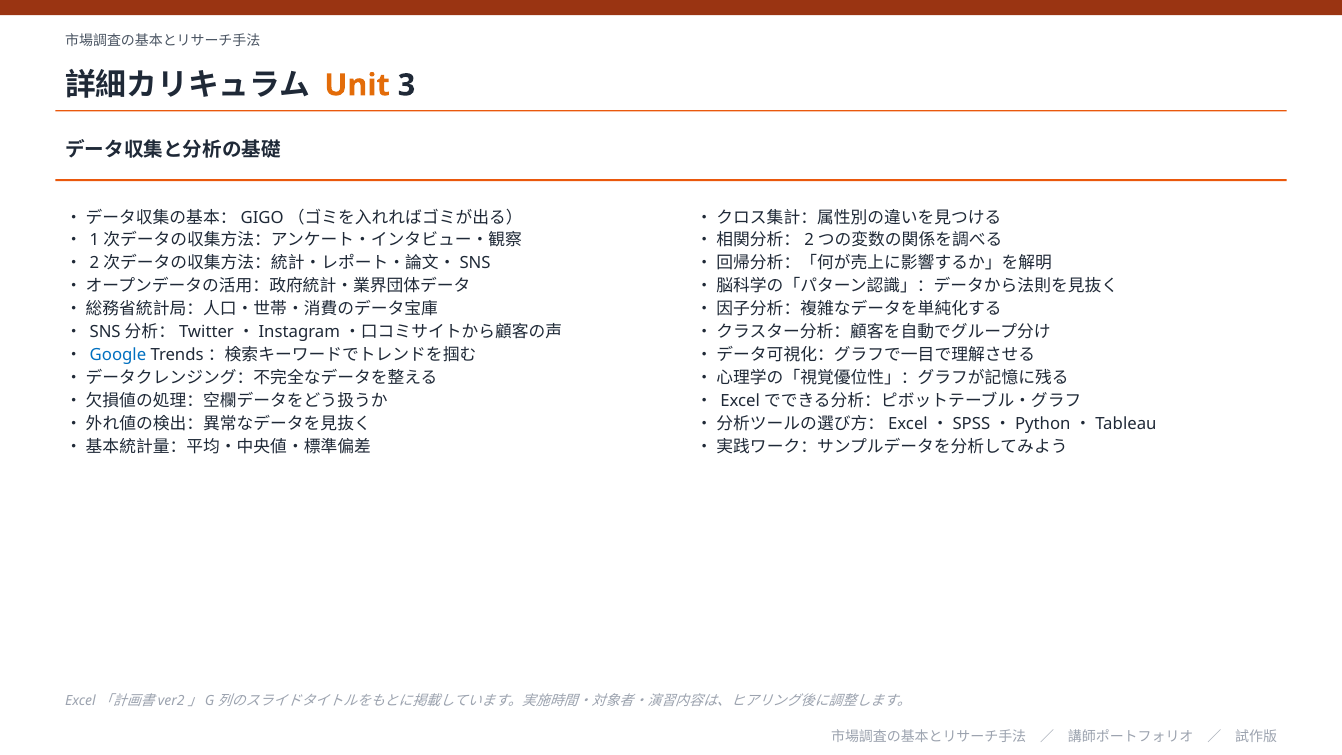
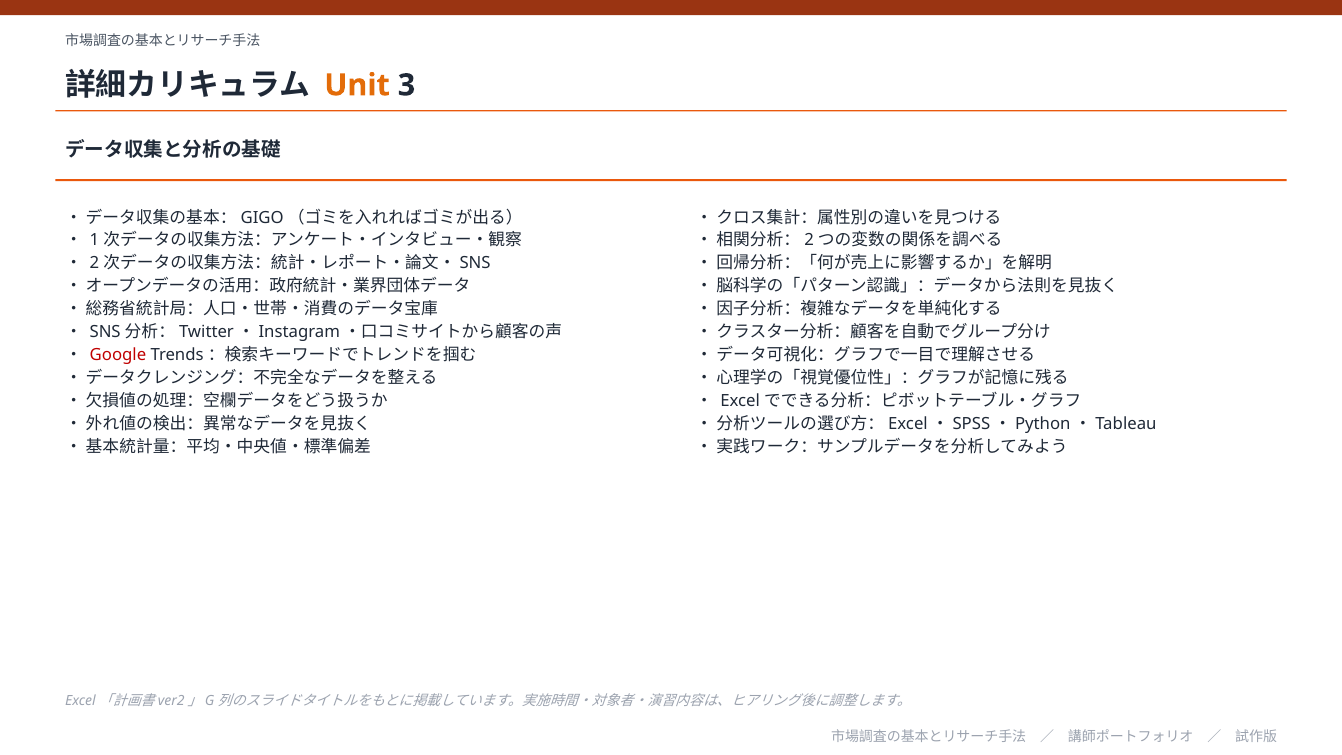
Google colour: blue -> red
